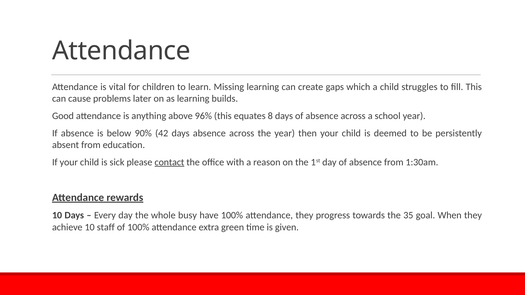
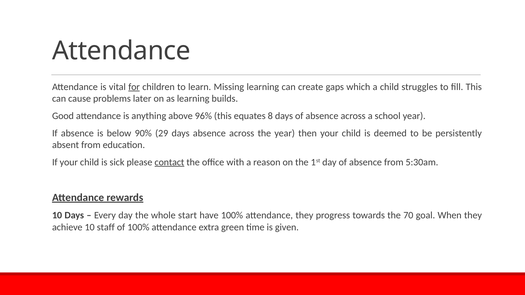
for underline: none -> present
42: 42 -> 29
1:30am: 1:30am -> 5:30am
busy: busy -> start
35: 35 -> 70
